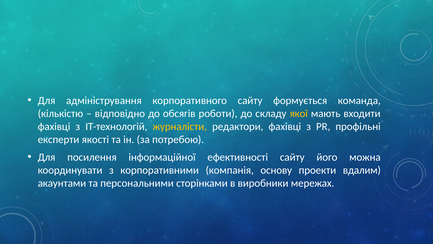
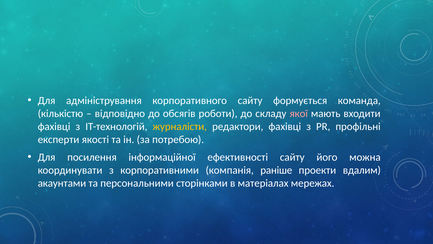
якої colour: yellow -> pink
основу: основу -> раніше
виробники: виробники -> матеріалах
